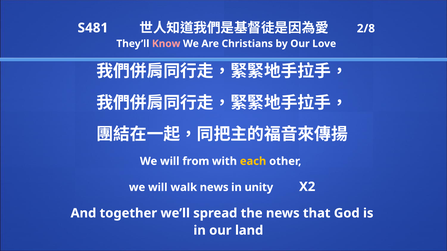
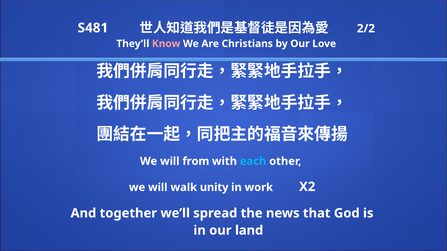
2/8: 2/8 -> 2/2
each colour: yellow -> light blue
walk news: news -> unity
unity: unity -> work
